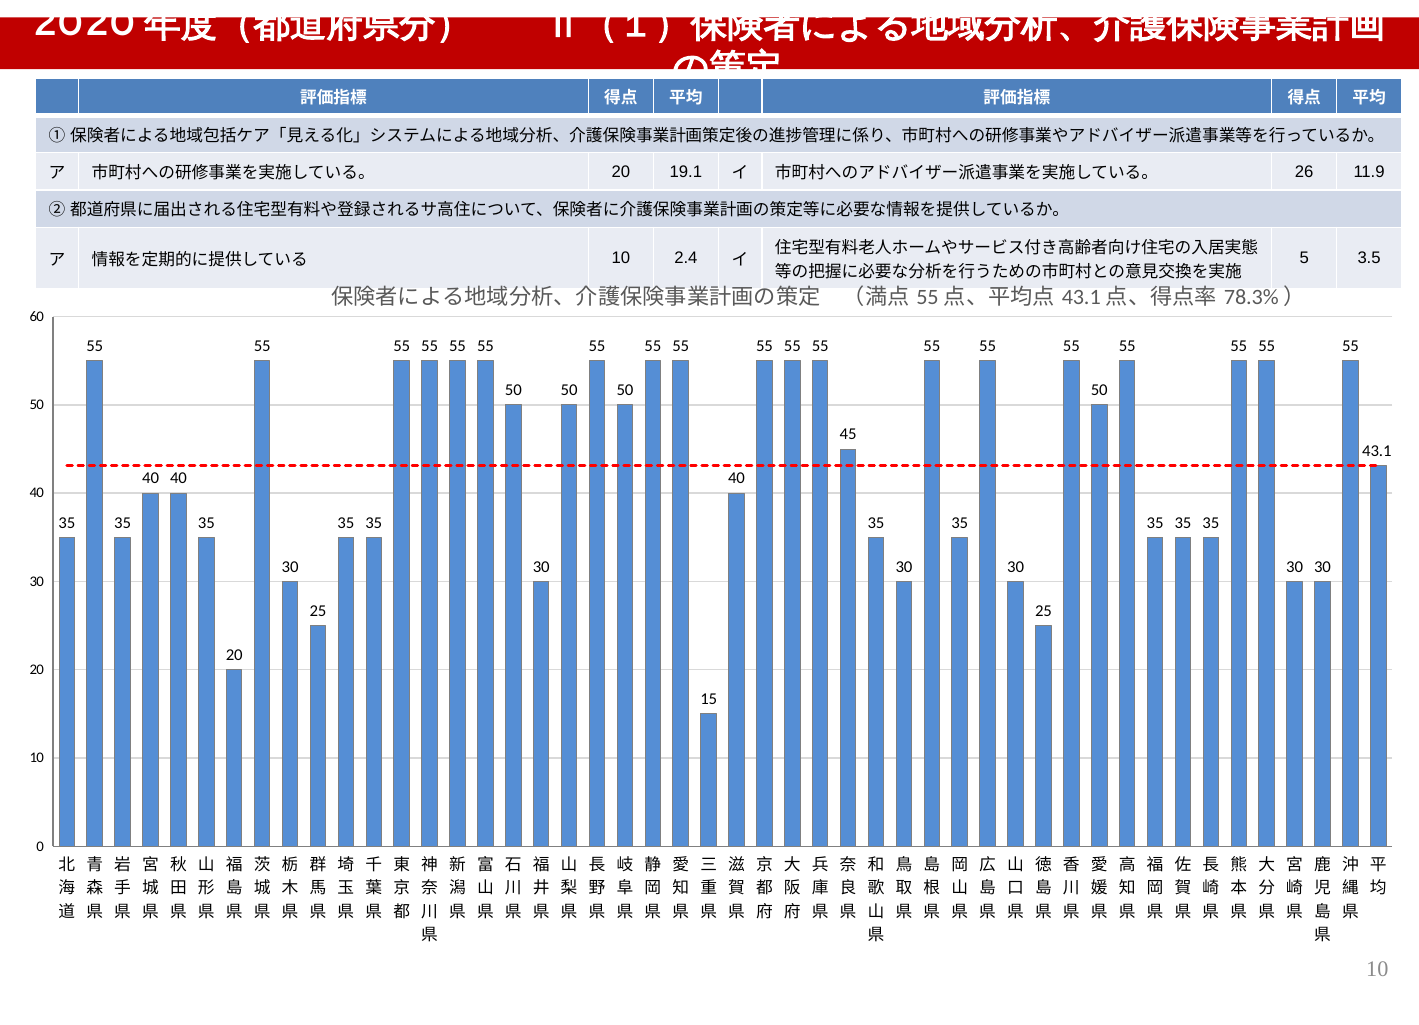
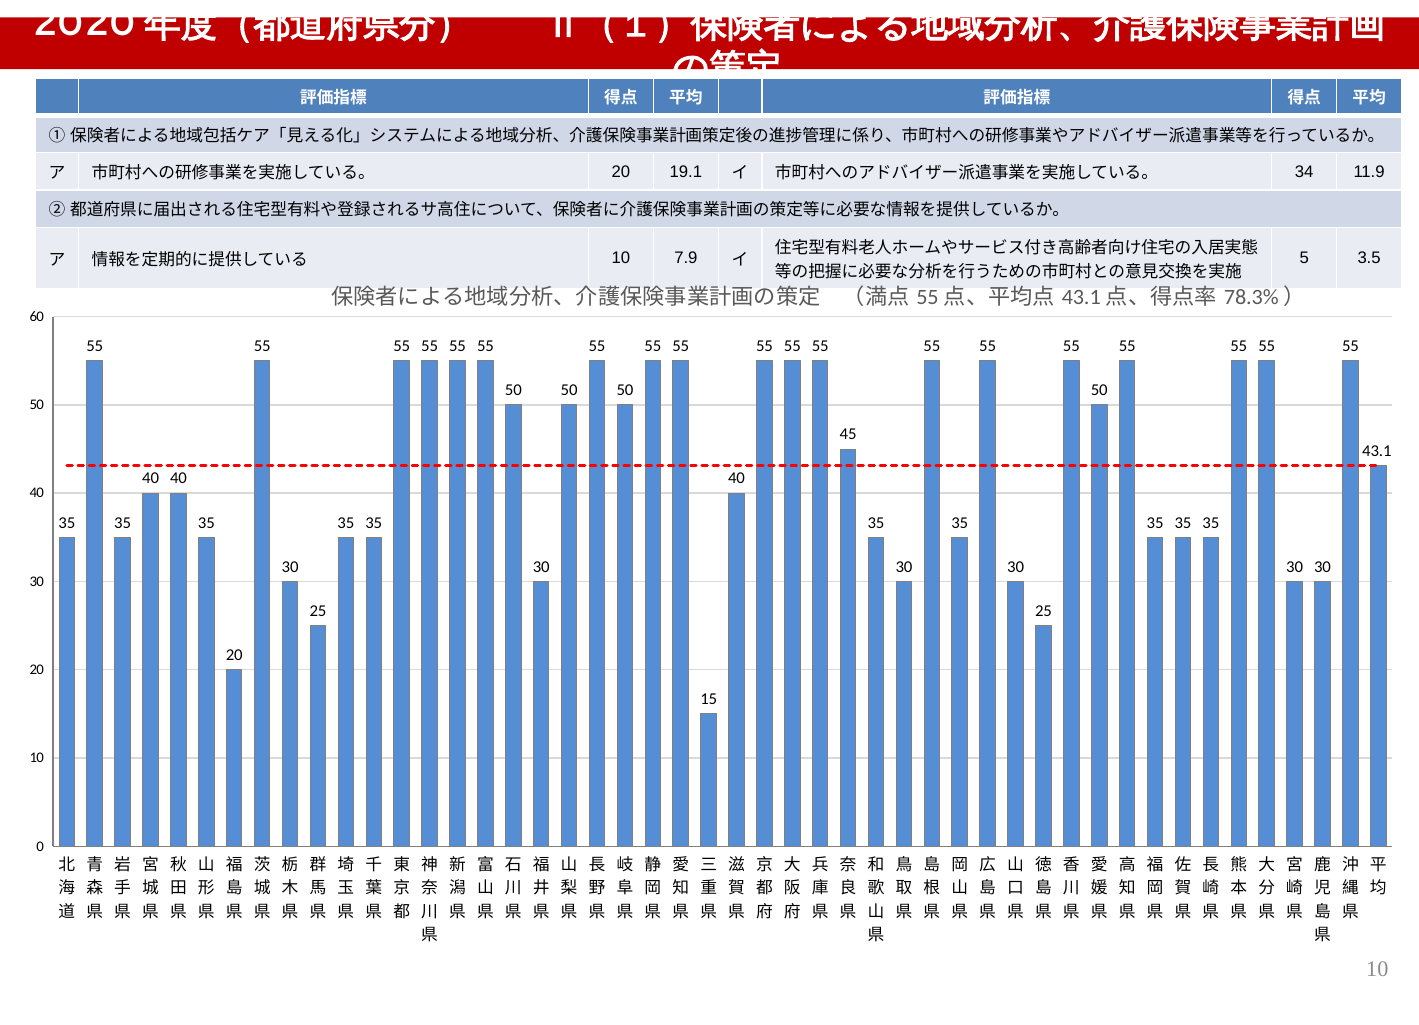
26: 26 -> 34
2.4: 2.4 -> 7.9
